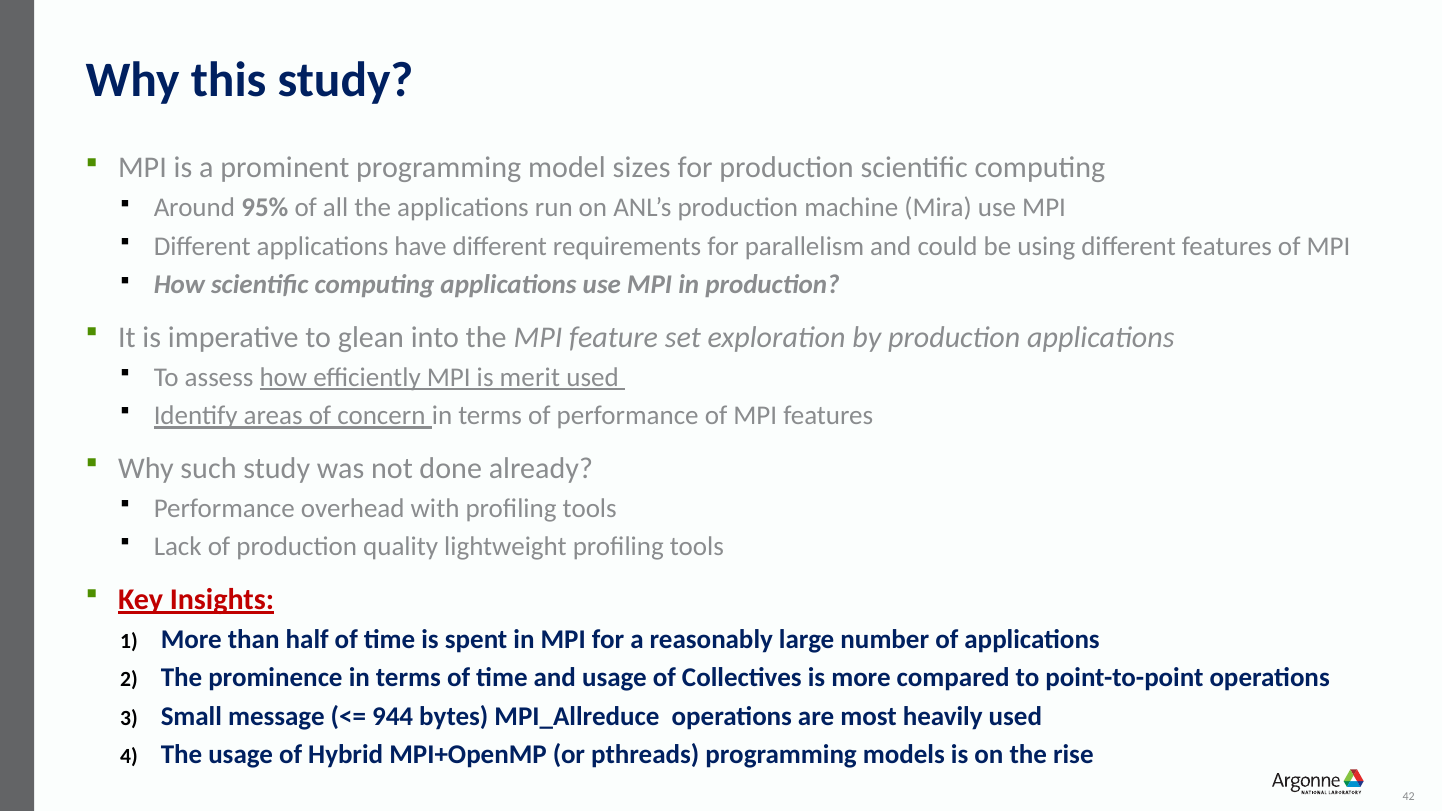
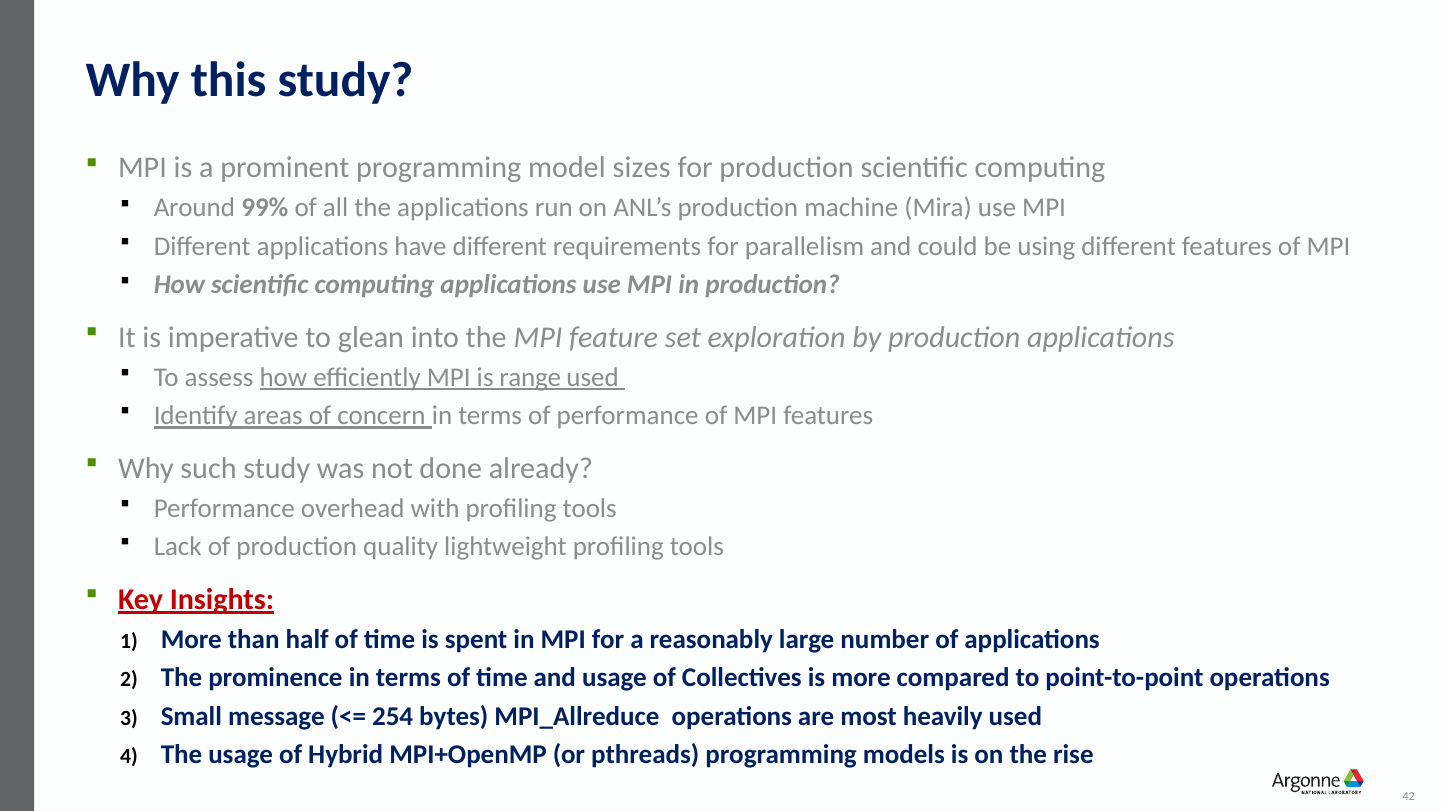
95%: 95% -> 99%
merit: merit -> range
944: 944 -> 254
